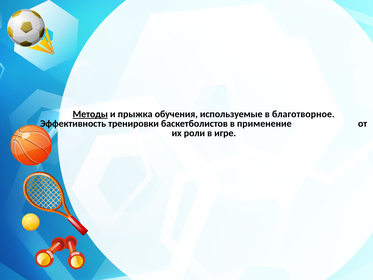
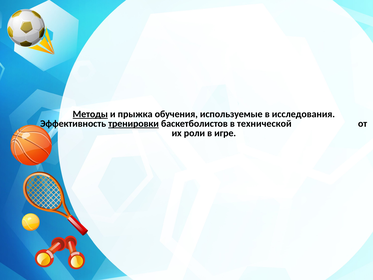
благотворное: благотворное -> исследования
тренировки underline: none -> present
применение: применение -> технической
